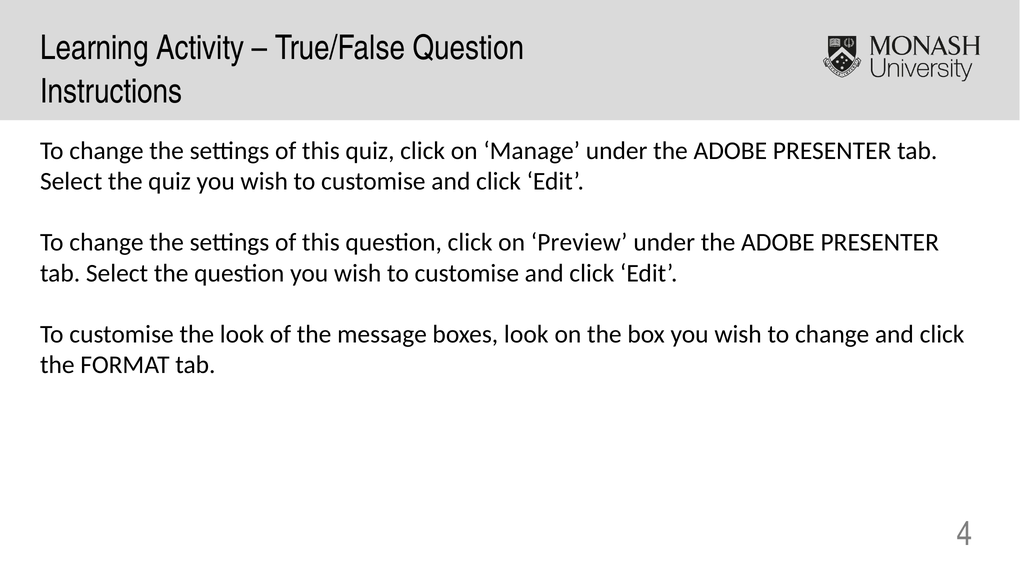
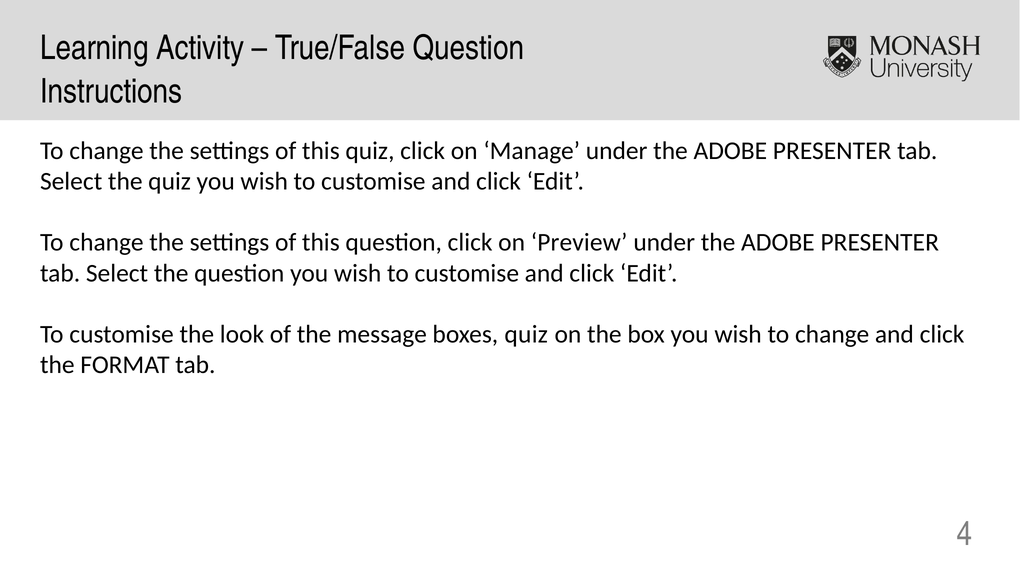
boxes look: look -> quiz
